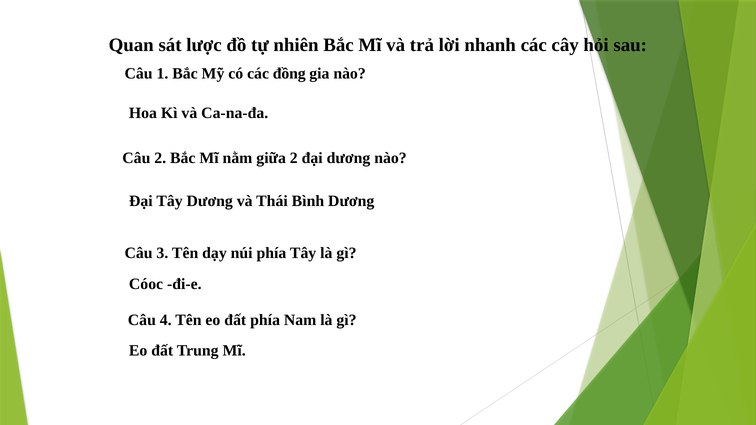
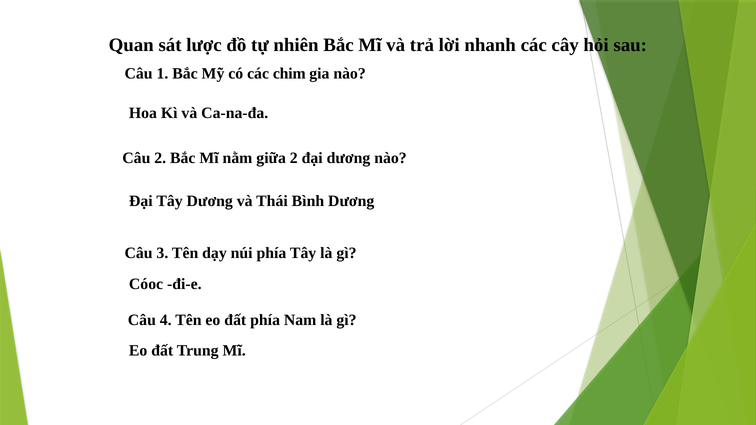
đồng: đồng -> chim
